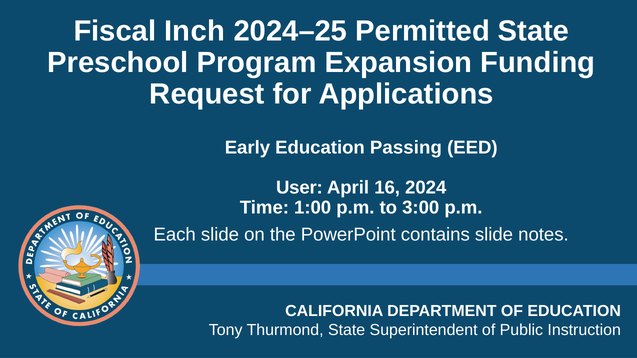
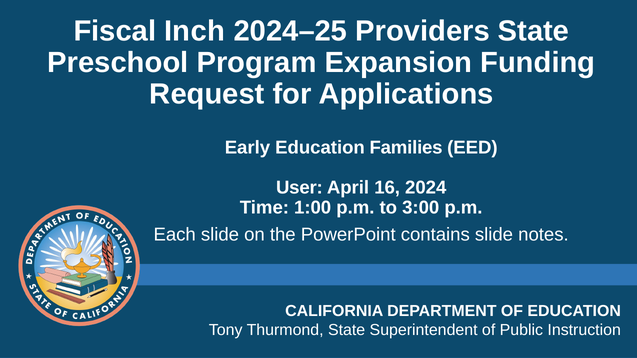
Permitted: Permitted -> Providers
Passing: Passing -> Families
